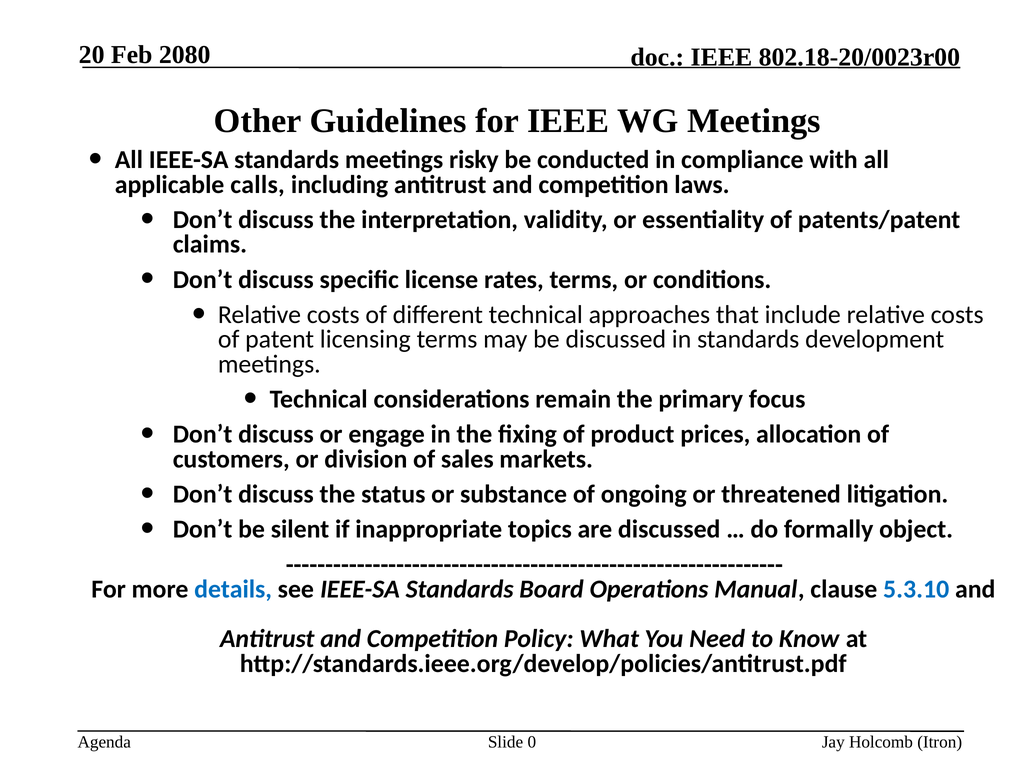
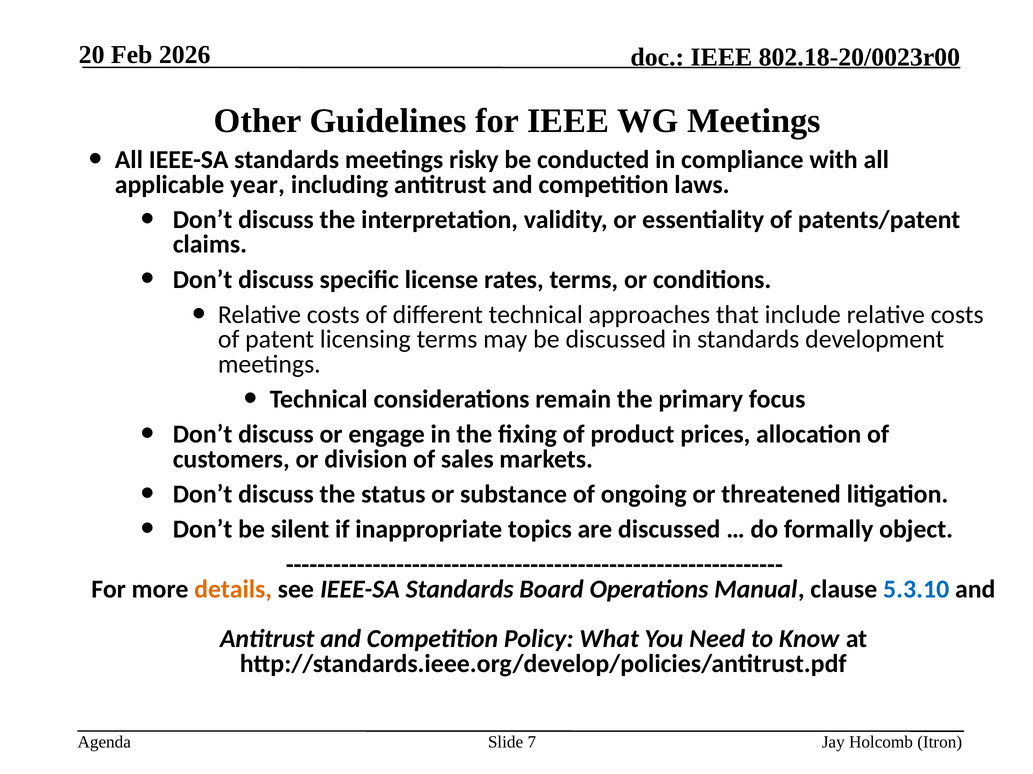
2080: 2080 -> 2026
calls: calls -> year
details colour: blue -> orange
0: 0 -> 7
